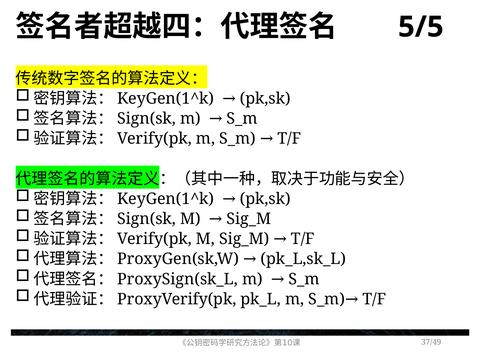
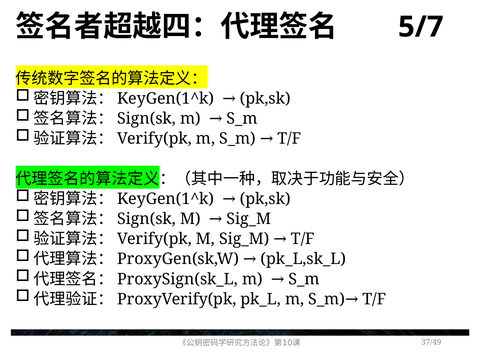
5/5: 5/5 -> 5/7
